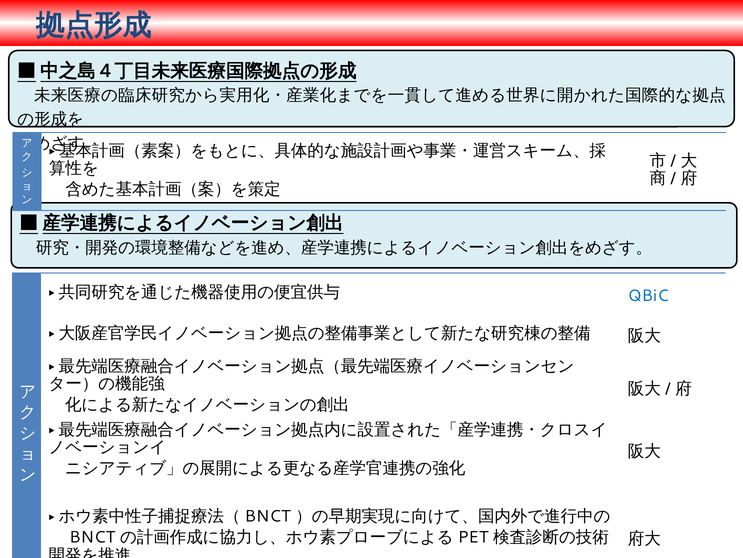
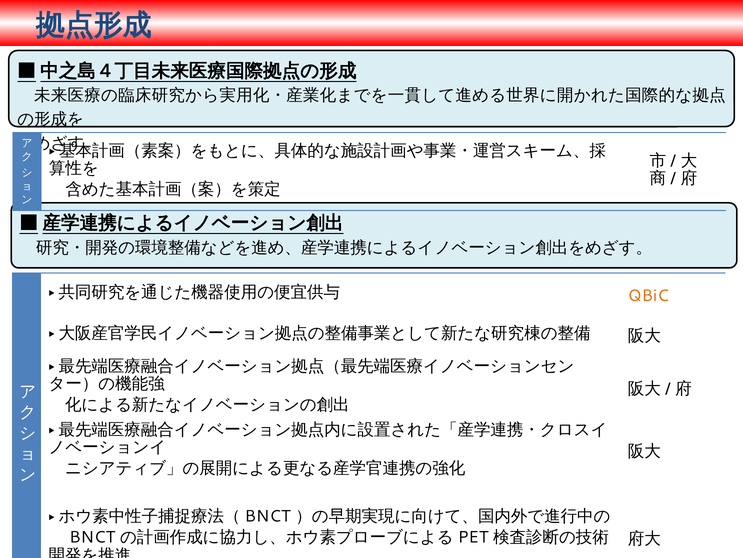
QBiC colour: blue -> orange
